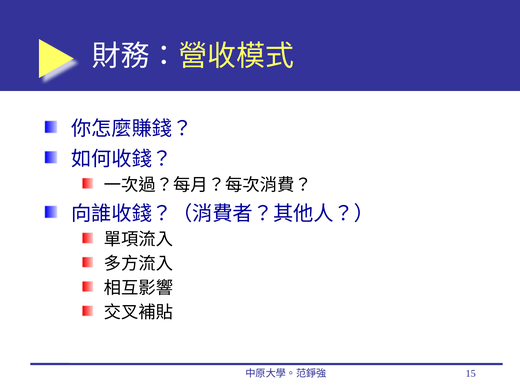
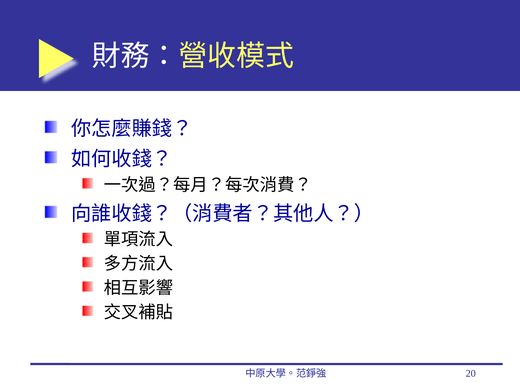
15: 15 -> 20
